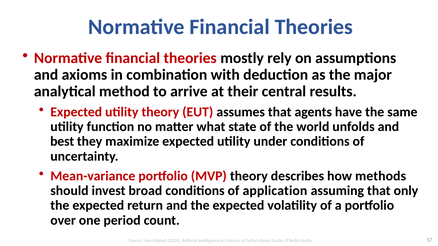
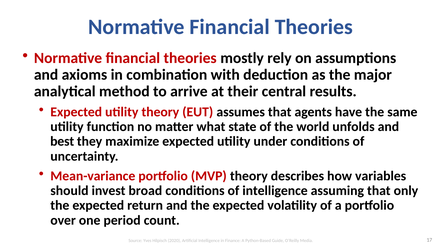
methods: methods -> variables
of application: application -> intelligence
